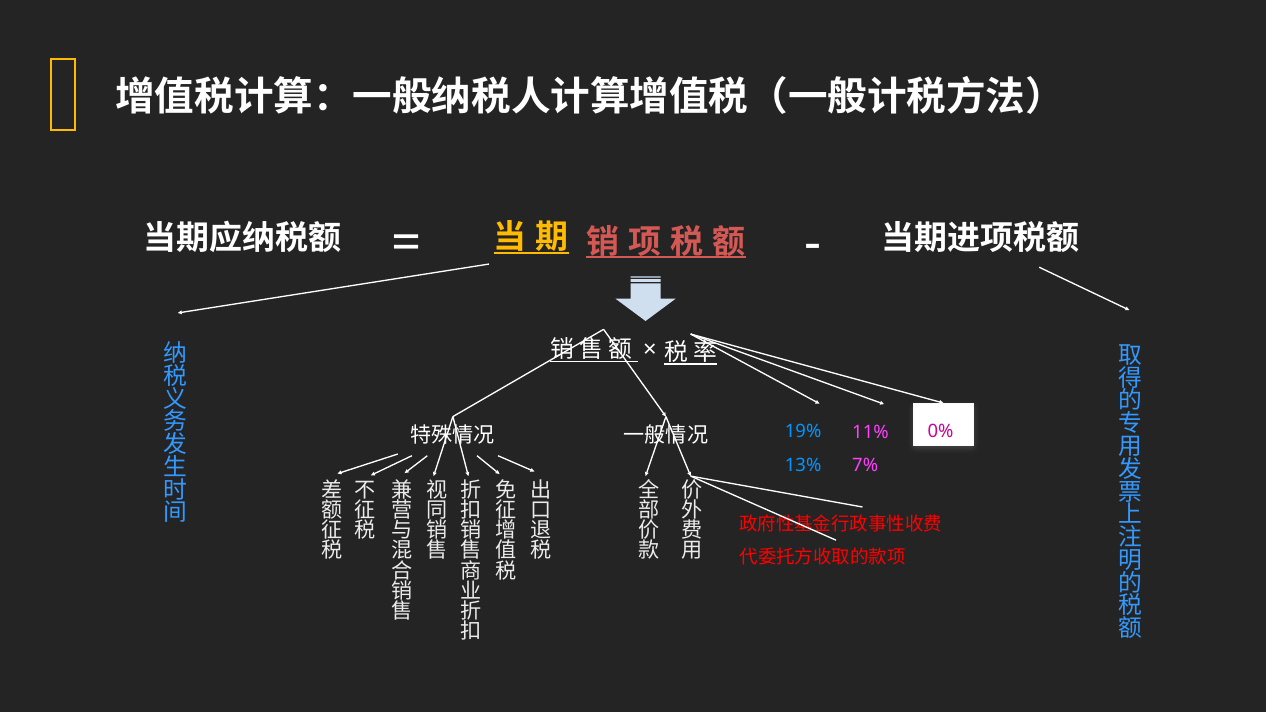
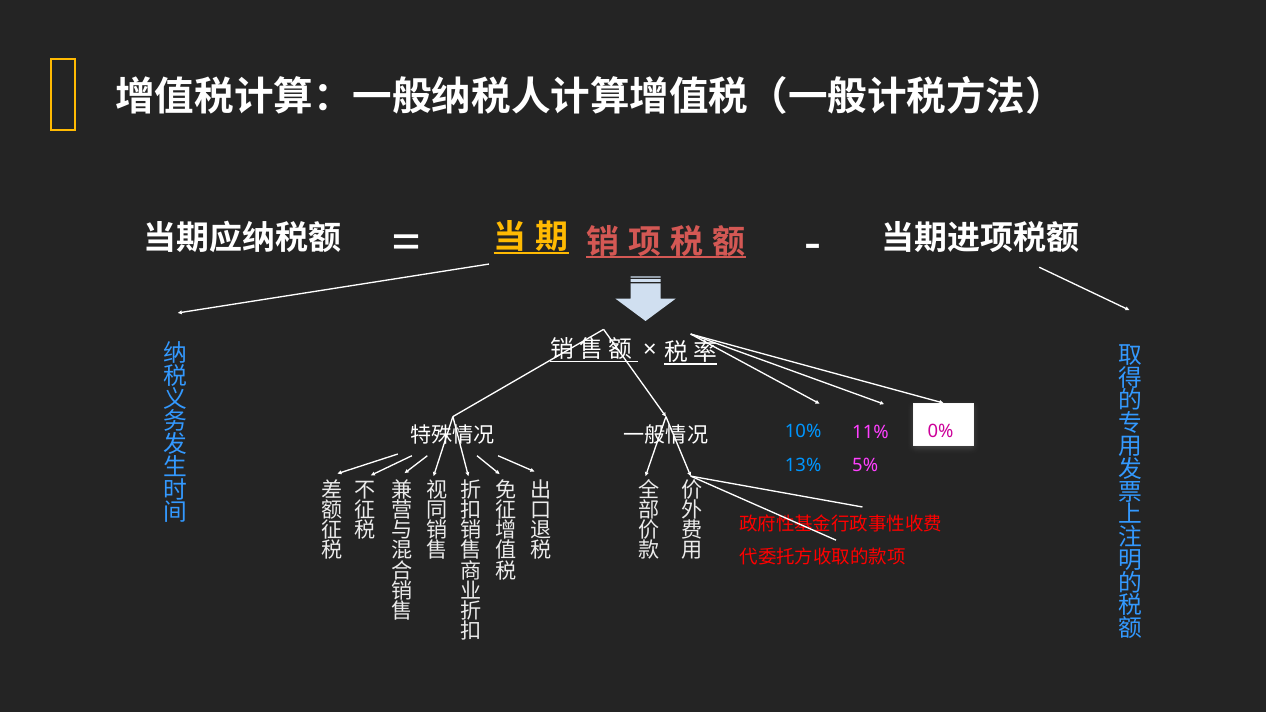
19%: 19% -> 10%
7%: 7% -> 5%
